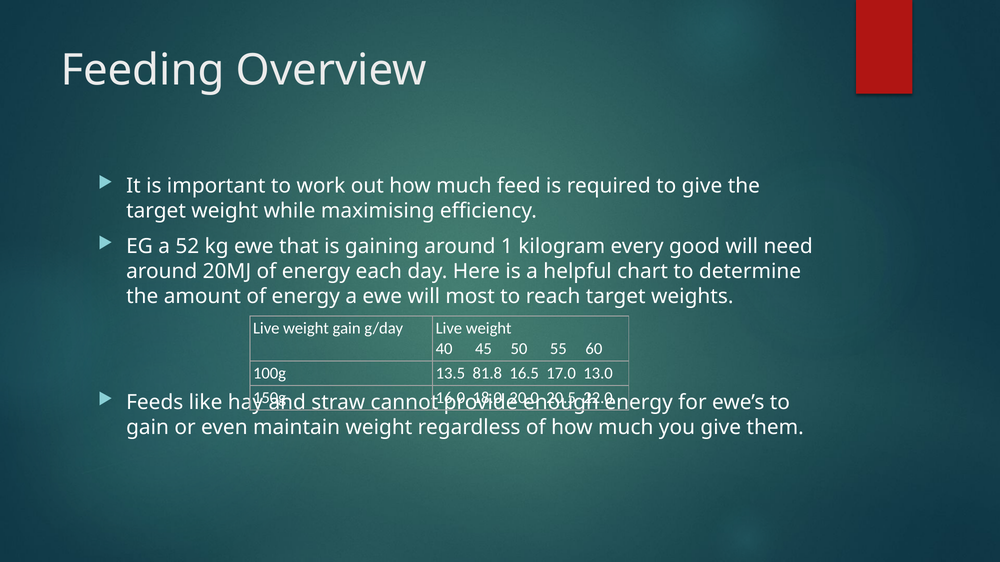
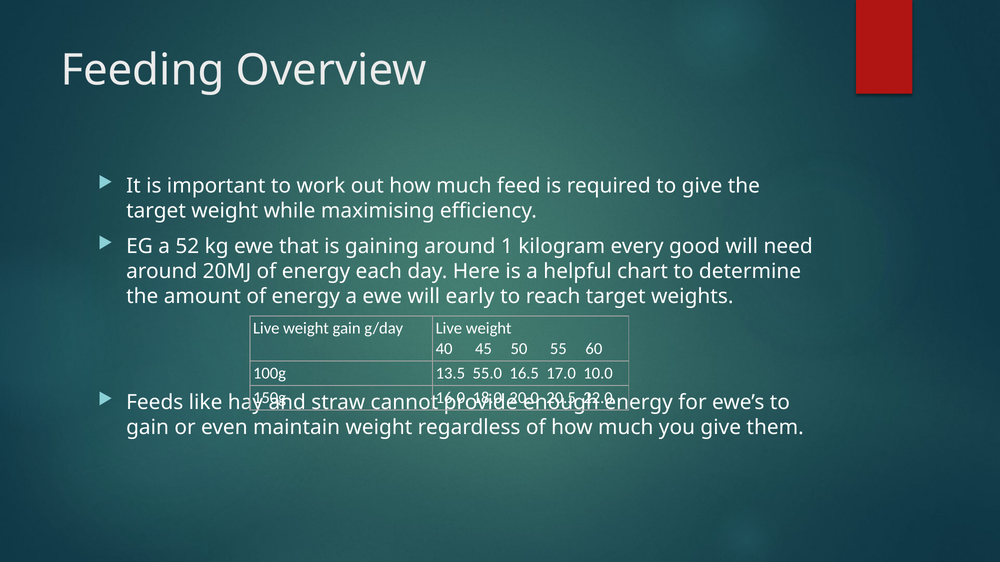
most: most -> early
81.8: 81.8 -> 55.0
13.0: 13.0 -> 10.0
